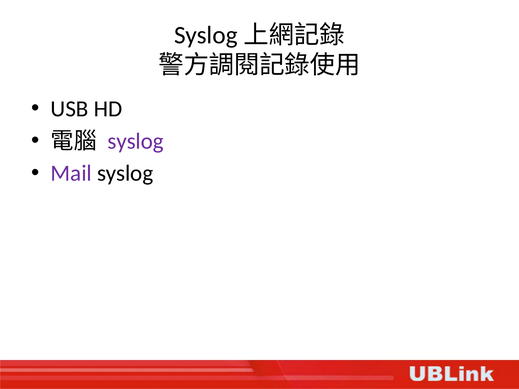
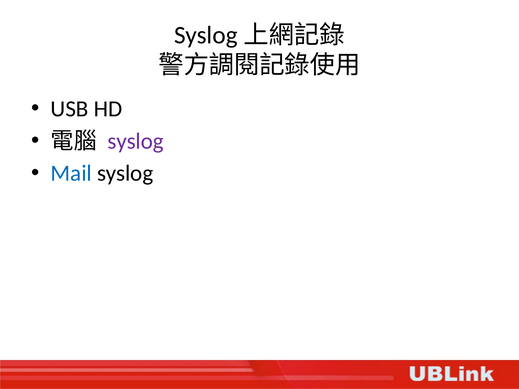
Mail colour: purple -> blue
